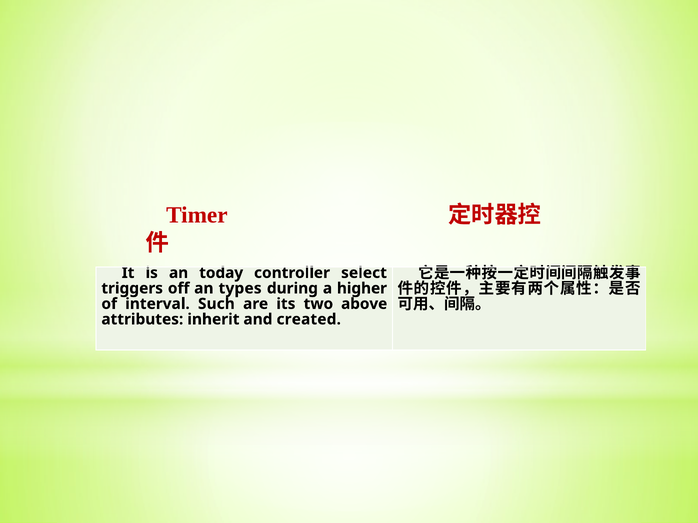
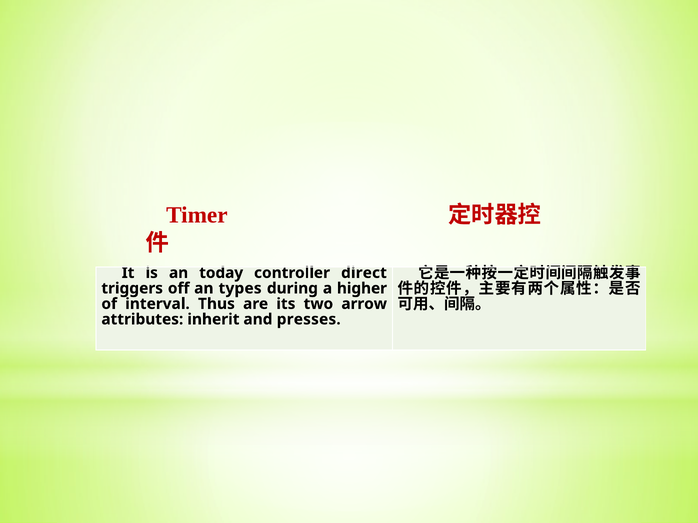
select: select -> direct
Such: Such -> Thus
above: above -> arrow
created: created -> presses
